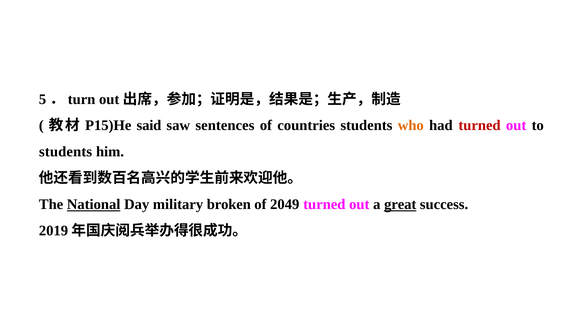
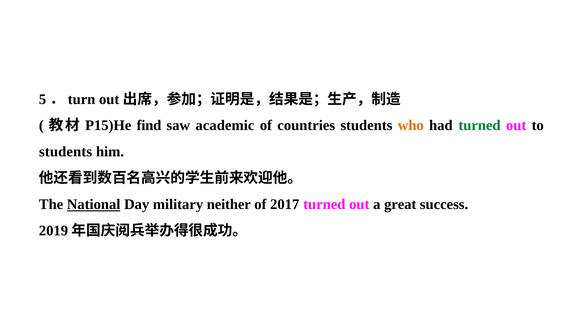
said: said -> find
sentences: sentences -> academic
turned at (480, 126) colour: red -> green
broken: broken -> neither
2049: 2049 -> 2017
great underline: present -> none
